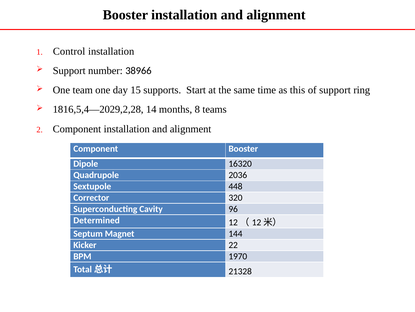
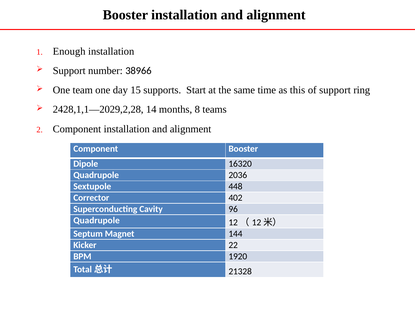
Control: Control -> Enough
1816,5,4—2029,2,28: 1816,5,4—2029,2,28 -> 2428,1,1—2029,2,28
320: 320 -> 402
Determined at (97, 220): Determined -> Quadrupole
1970: 1970 -> 1920
